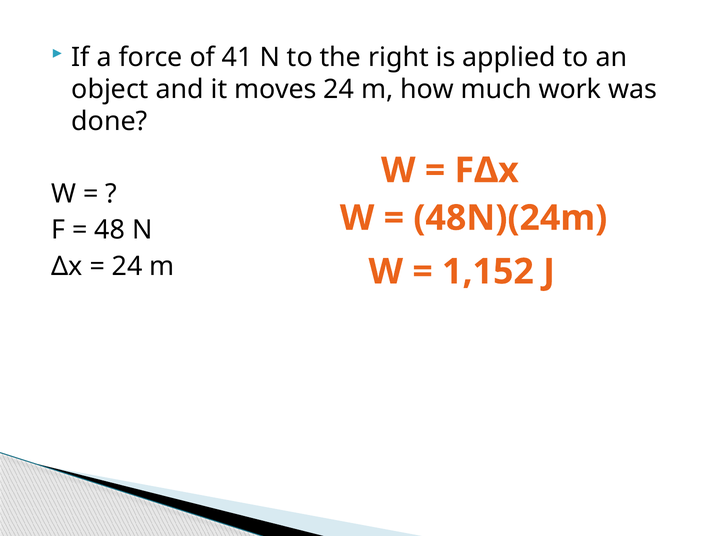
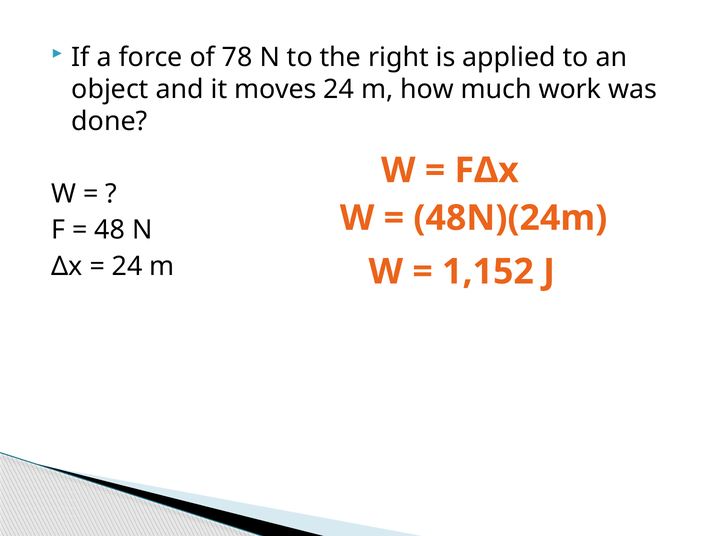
41: 41 -> 78
